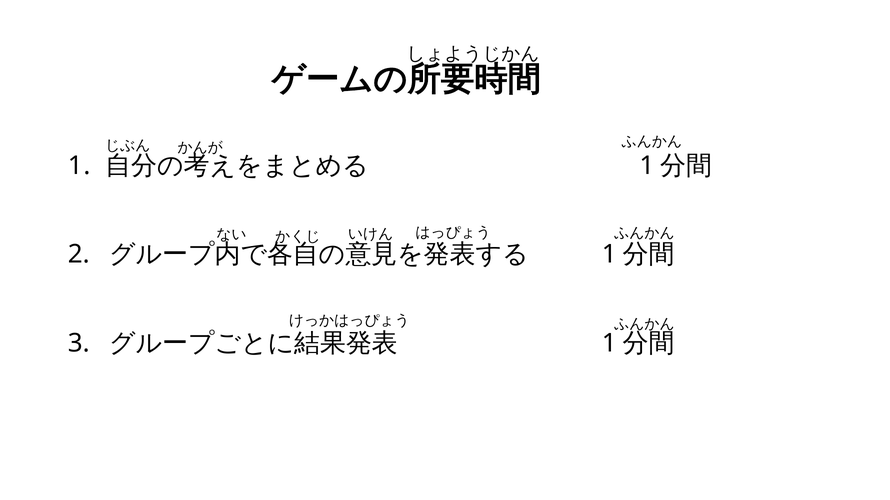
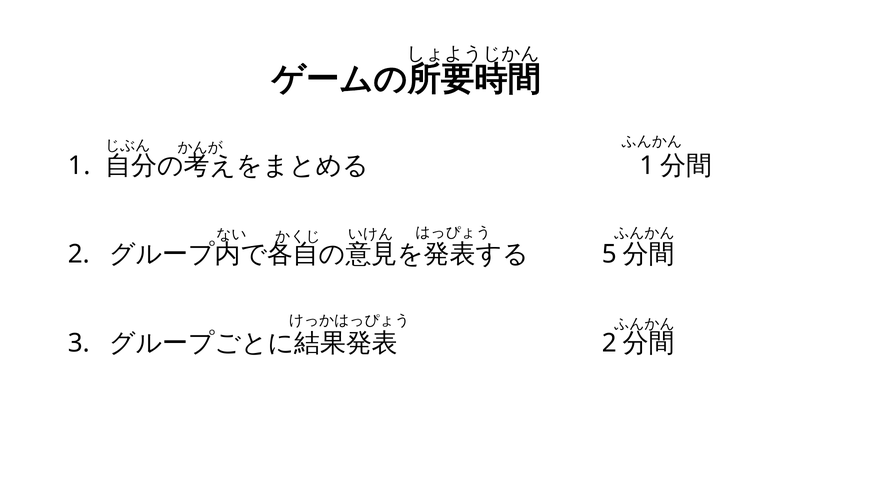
1 at (609, 255): 1 -> 5
1 at (609, 344): 1 -> 2
